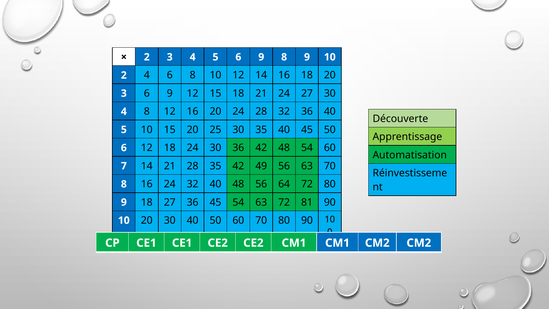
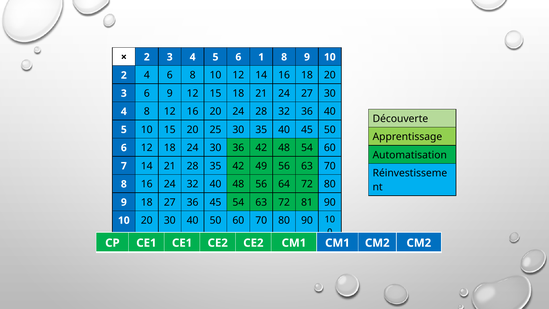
5 6 9: 9 -> 1
